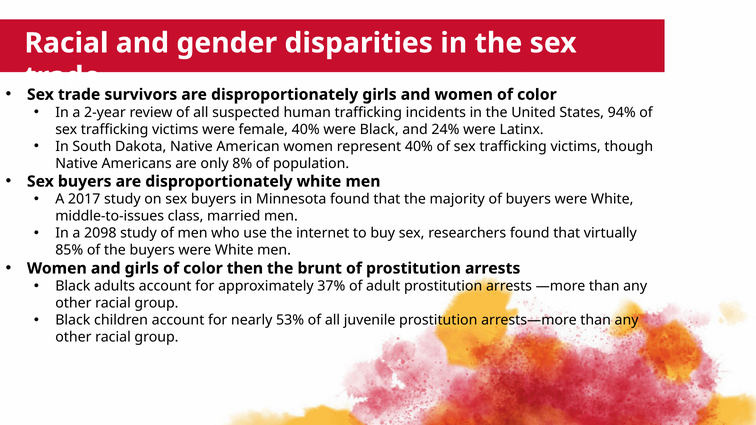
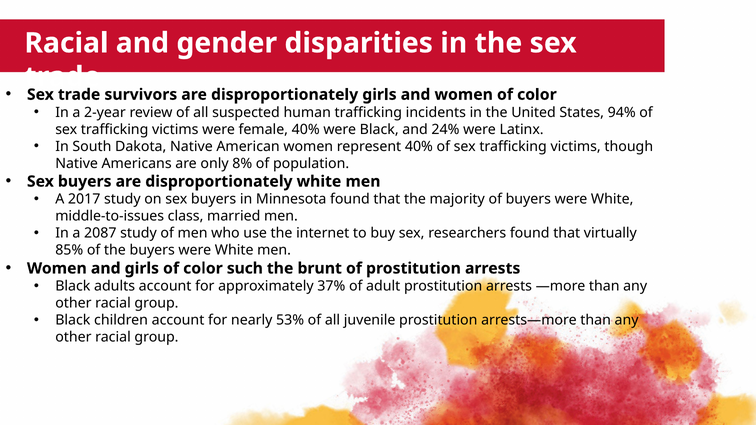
2098: 2098 -> 2087
then: then -> such
